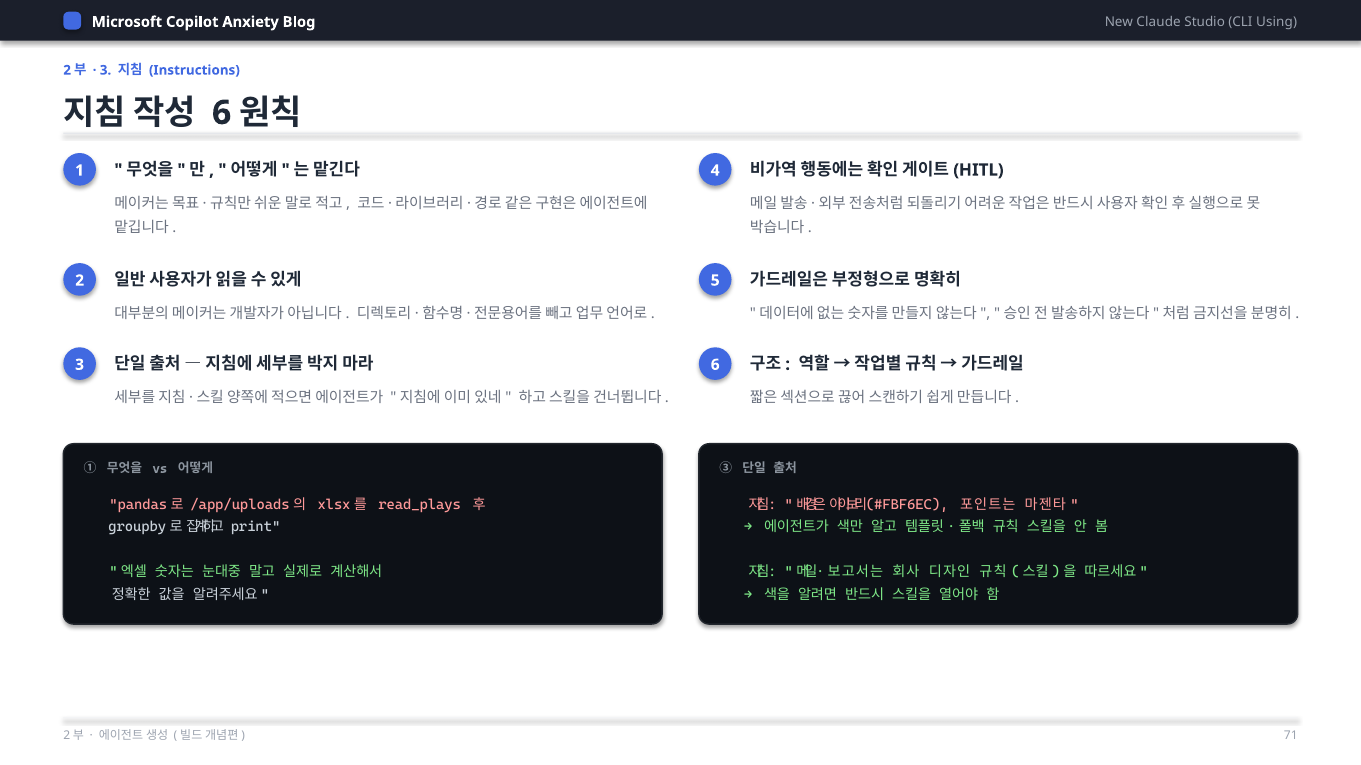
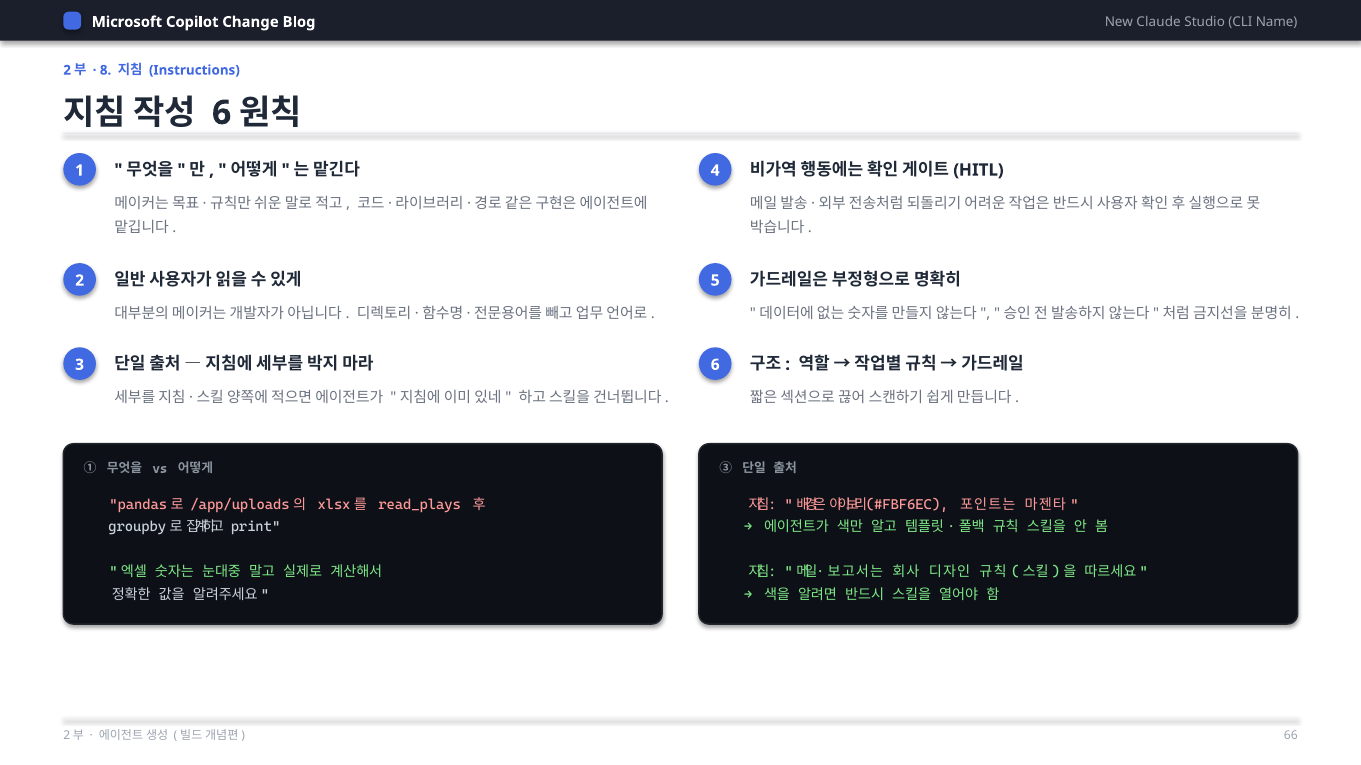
Anxiety: Anxiety -> Change
Using: Using -> Name
3 at (106, 70): 3 -> 8
71: 71 -> 66
